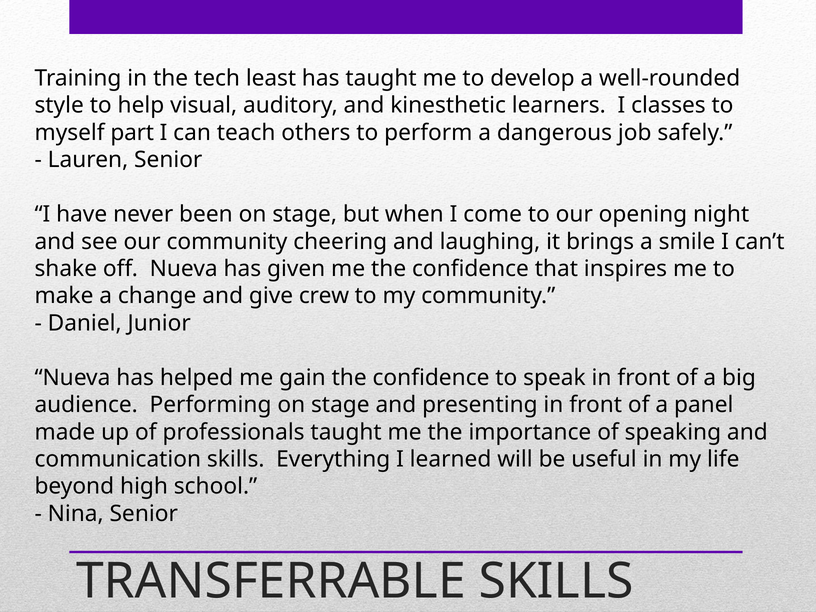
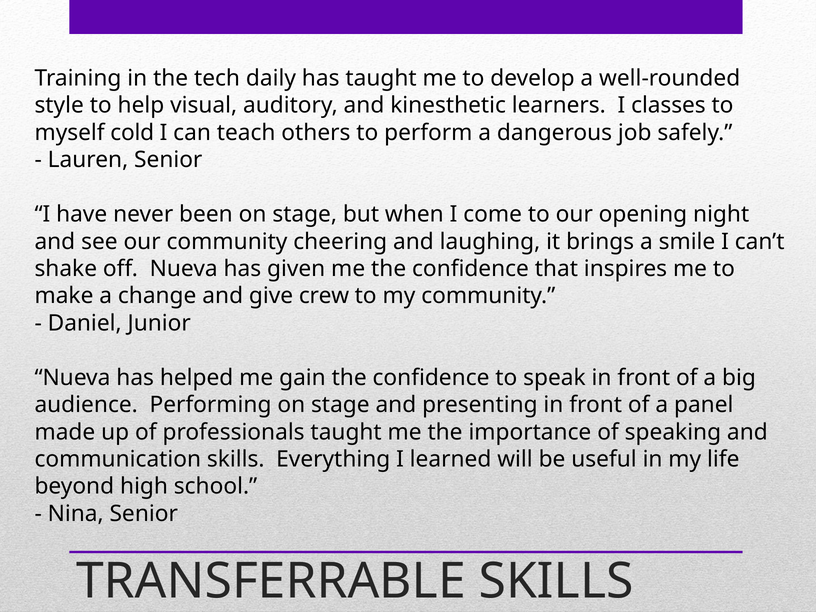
least: least -> daily
part: part -> cold
